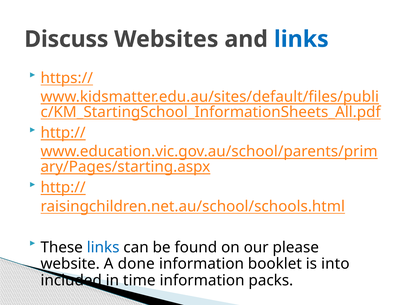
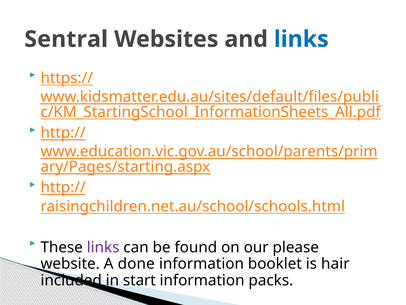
Discuss: Discuss -> Sentral
links at (103, 247) colour: blue -> purple
into: into -> hair
time: time -> start
